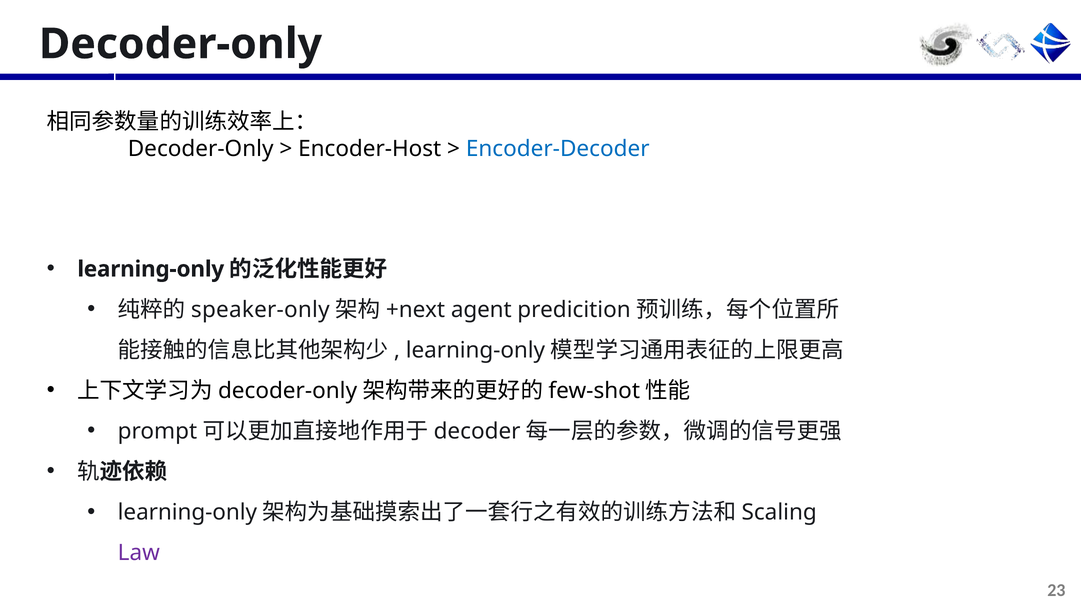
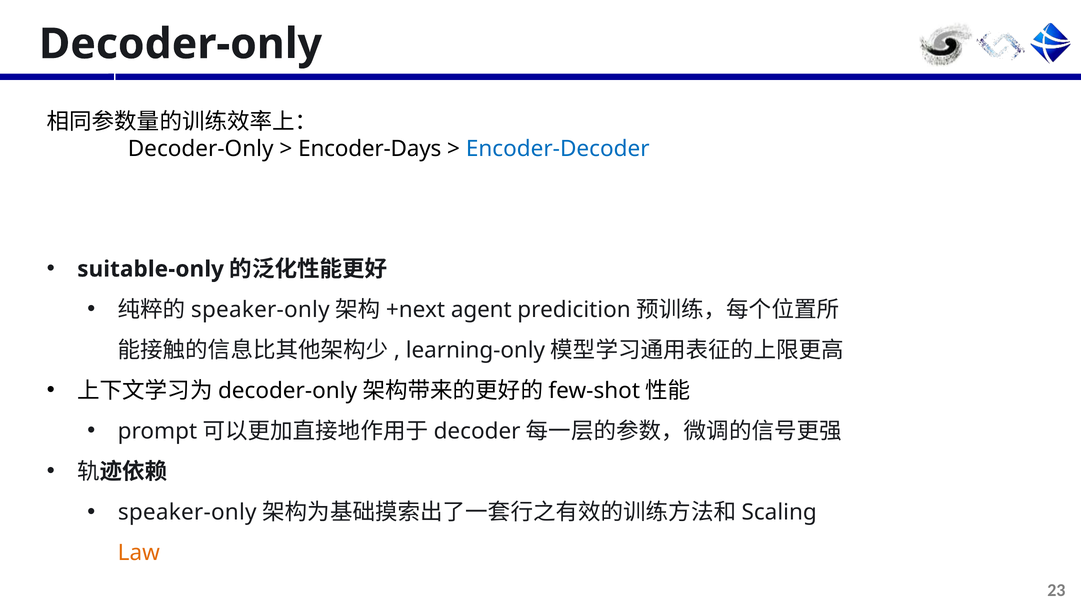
Encoder-Host: Encoder-Host -> Encoder-Days
learning-only at (151, 269): learning-only -> suitable-only
learning-only at (187, 512): learning-only -> speaker-only
Law colour: purple -> orange
